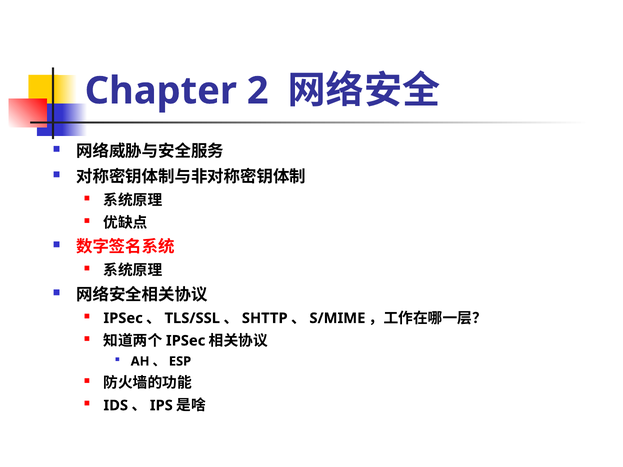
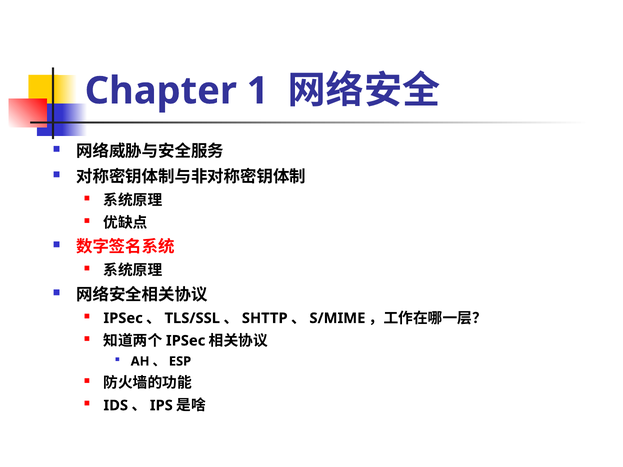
2: 2 -> 1
